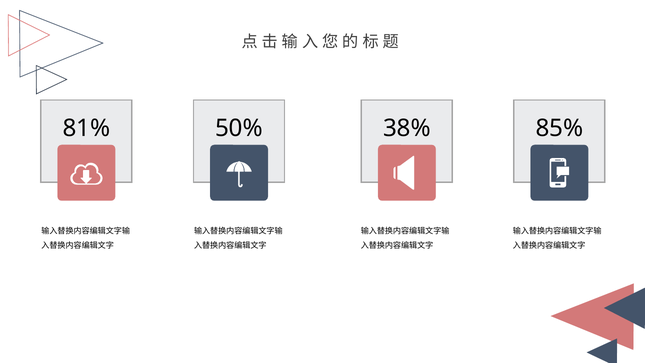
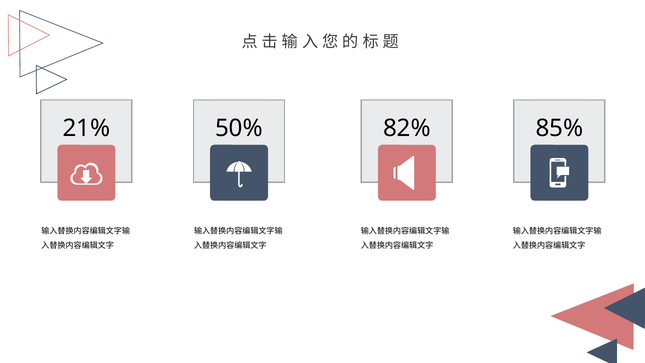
81%: 81% -> 21%
38%: 38% -> 82%
